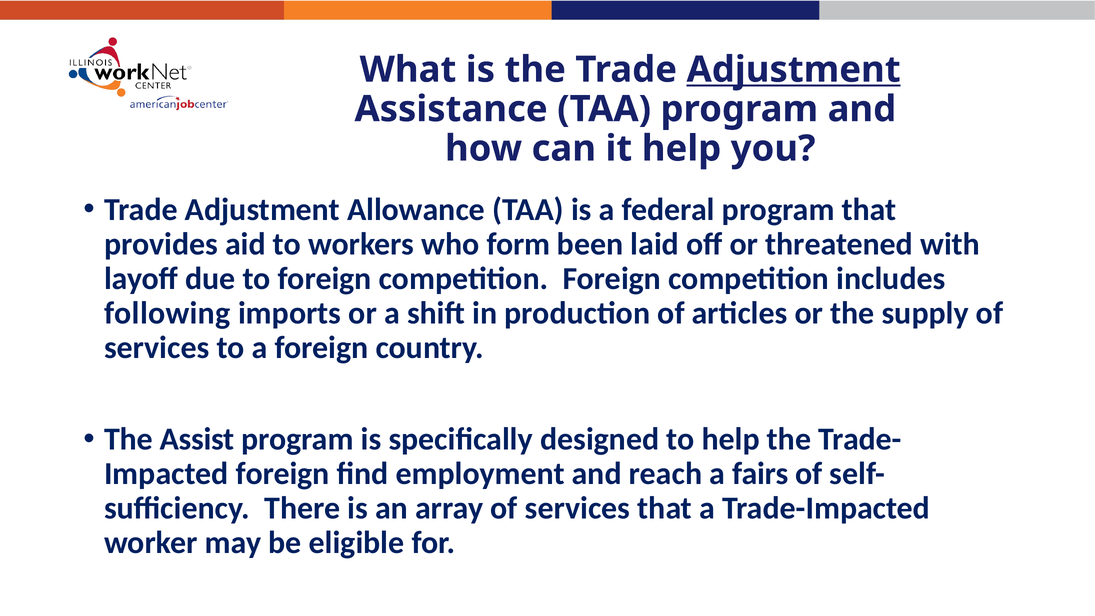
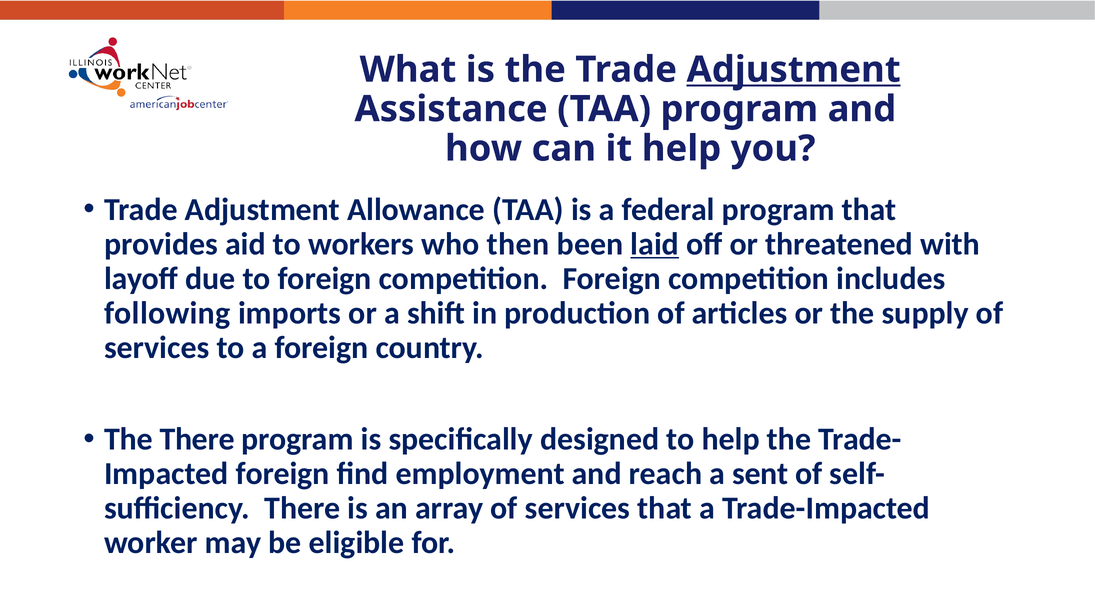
form: form -> then
laid underline: none -> present
The Assist: Assist -> There
fairs: fairs -> sent
